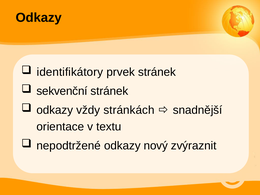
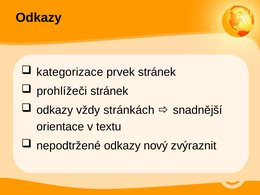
identifikátory: identifikátory -> kategorizace
sekvenční: sekvenční -> prohlížeči
